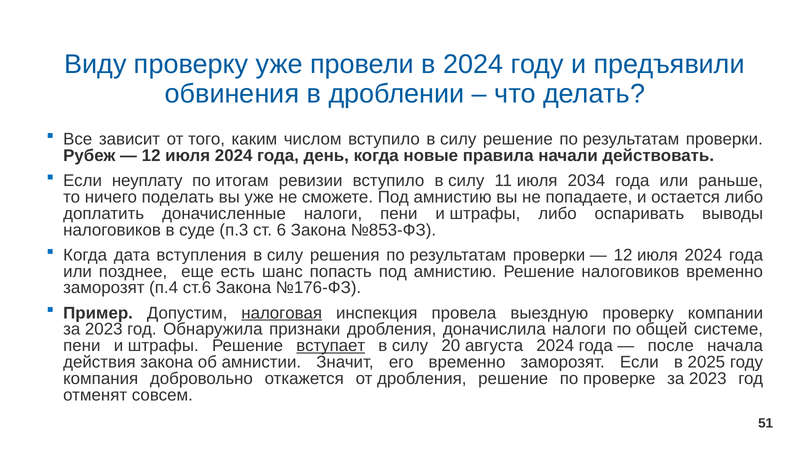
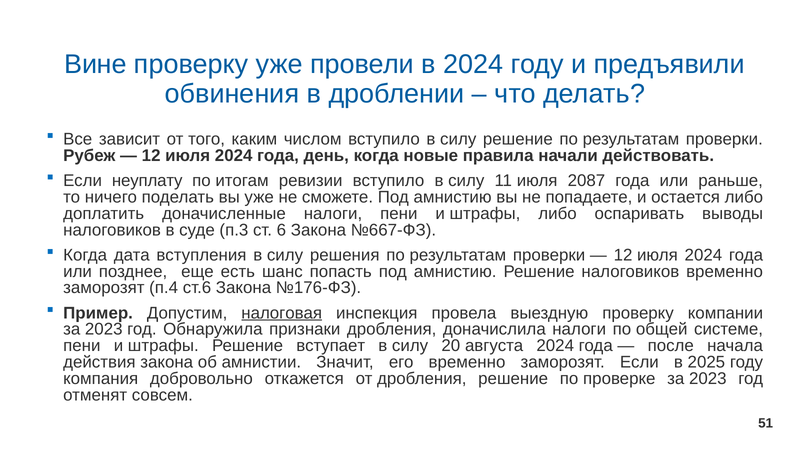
Виду: Виду -> Вине
2034: 2034 -> 2087
№853-ФЗ: №853-ФЗ -> №667-ФЗ
вступает underline: present -> none
